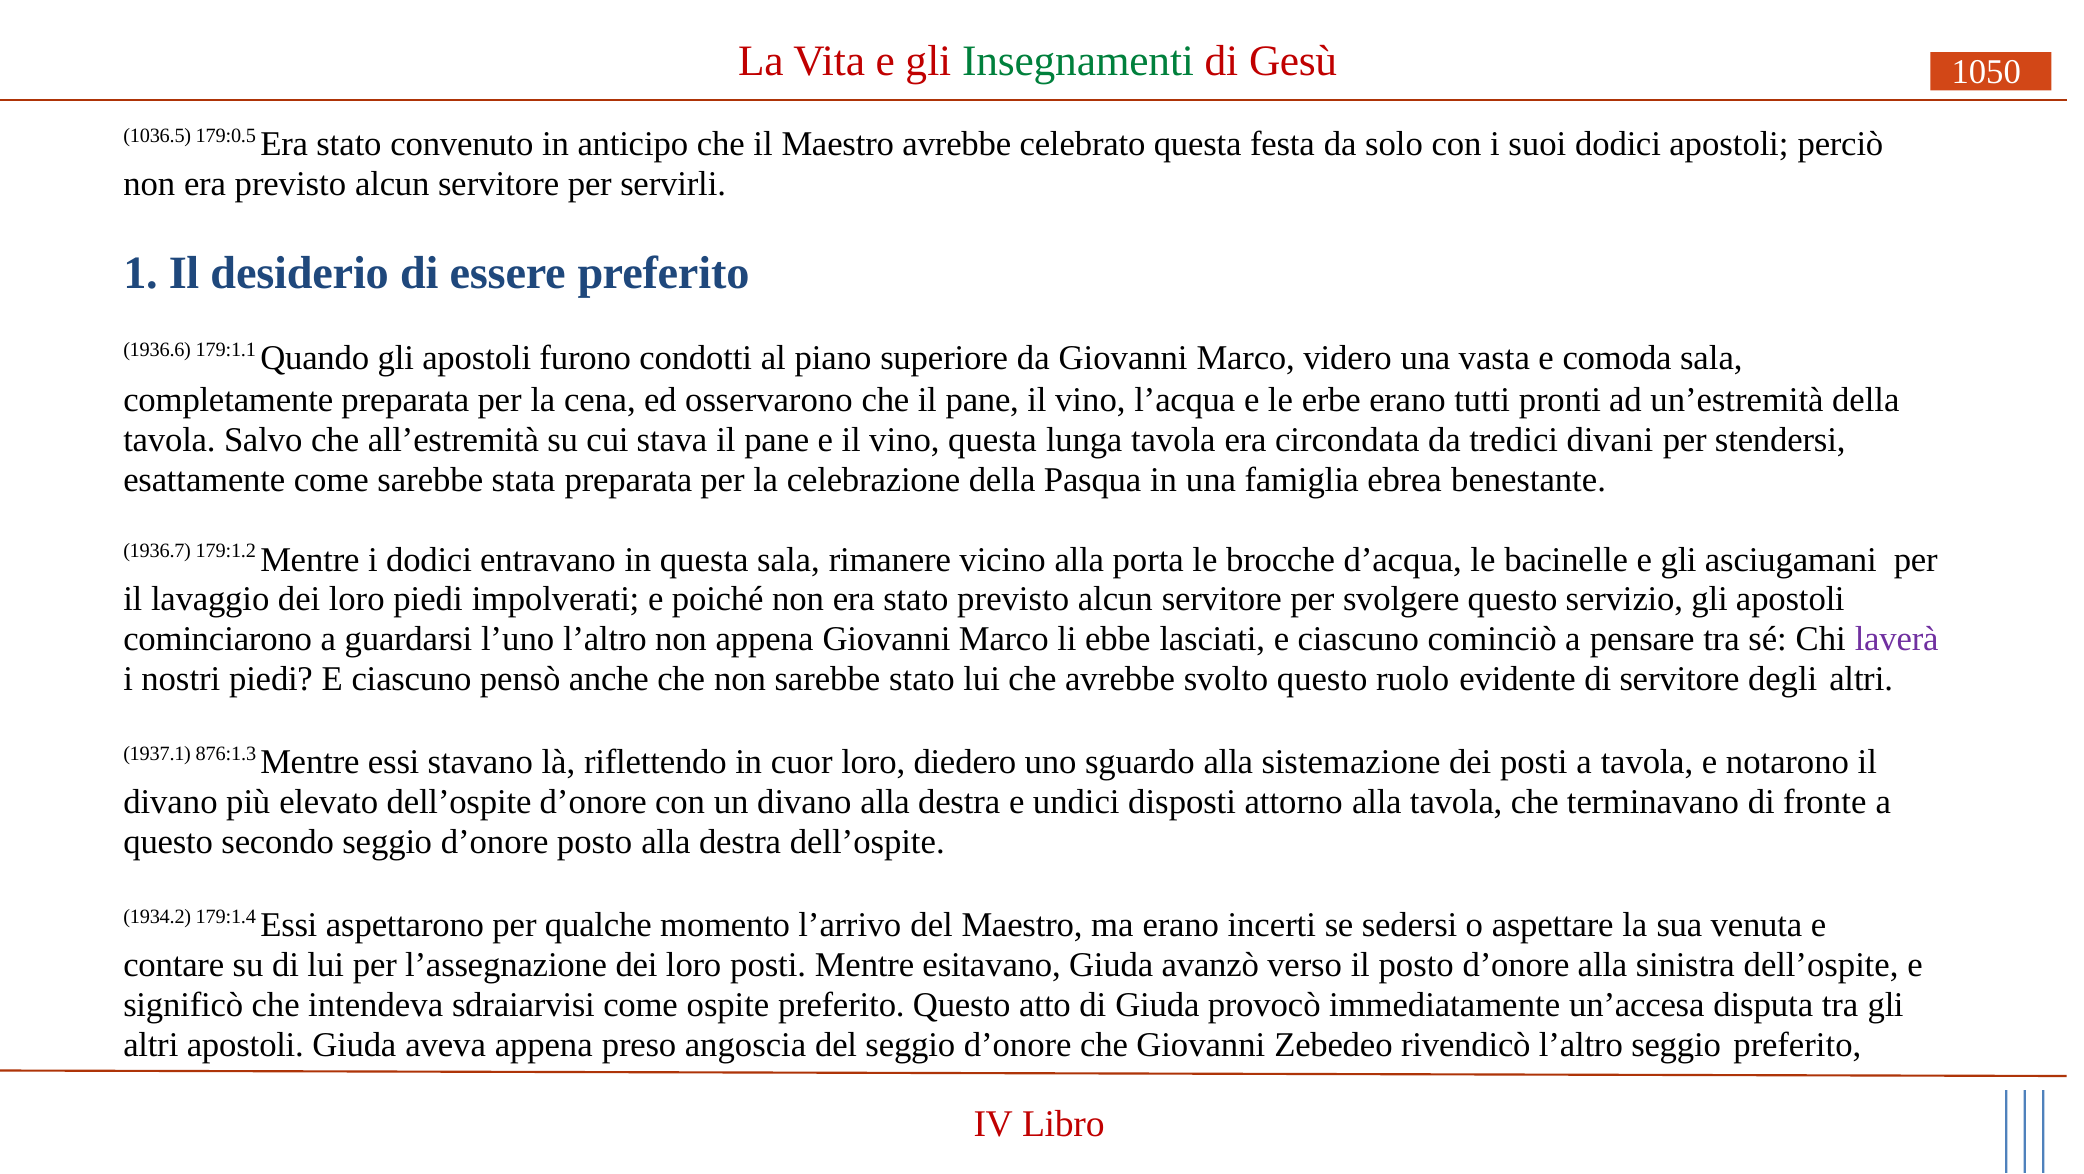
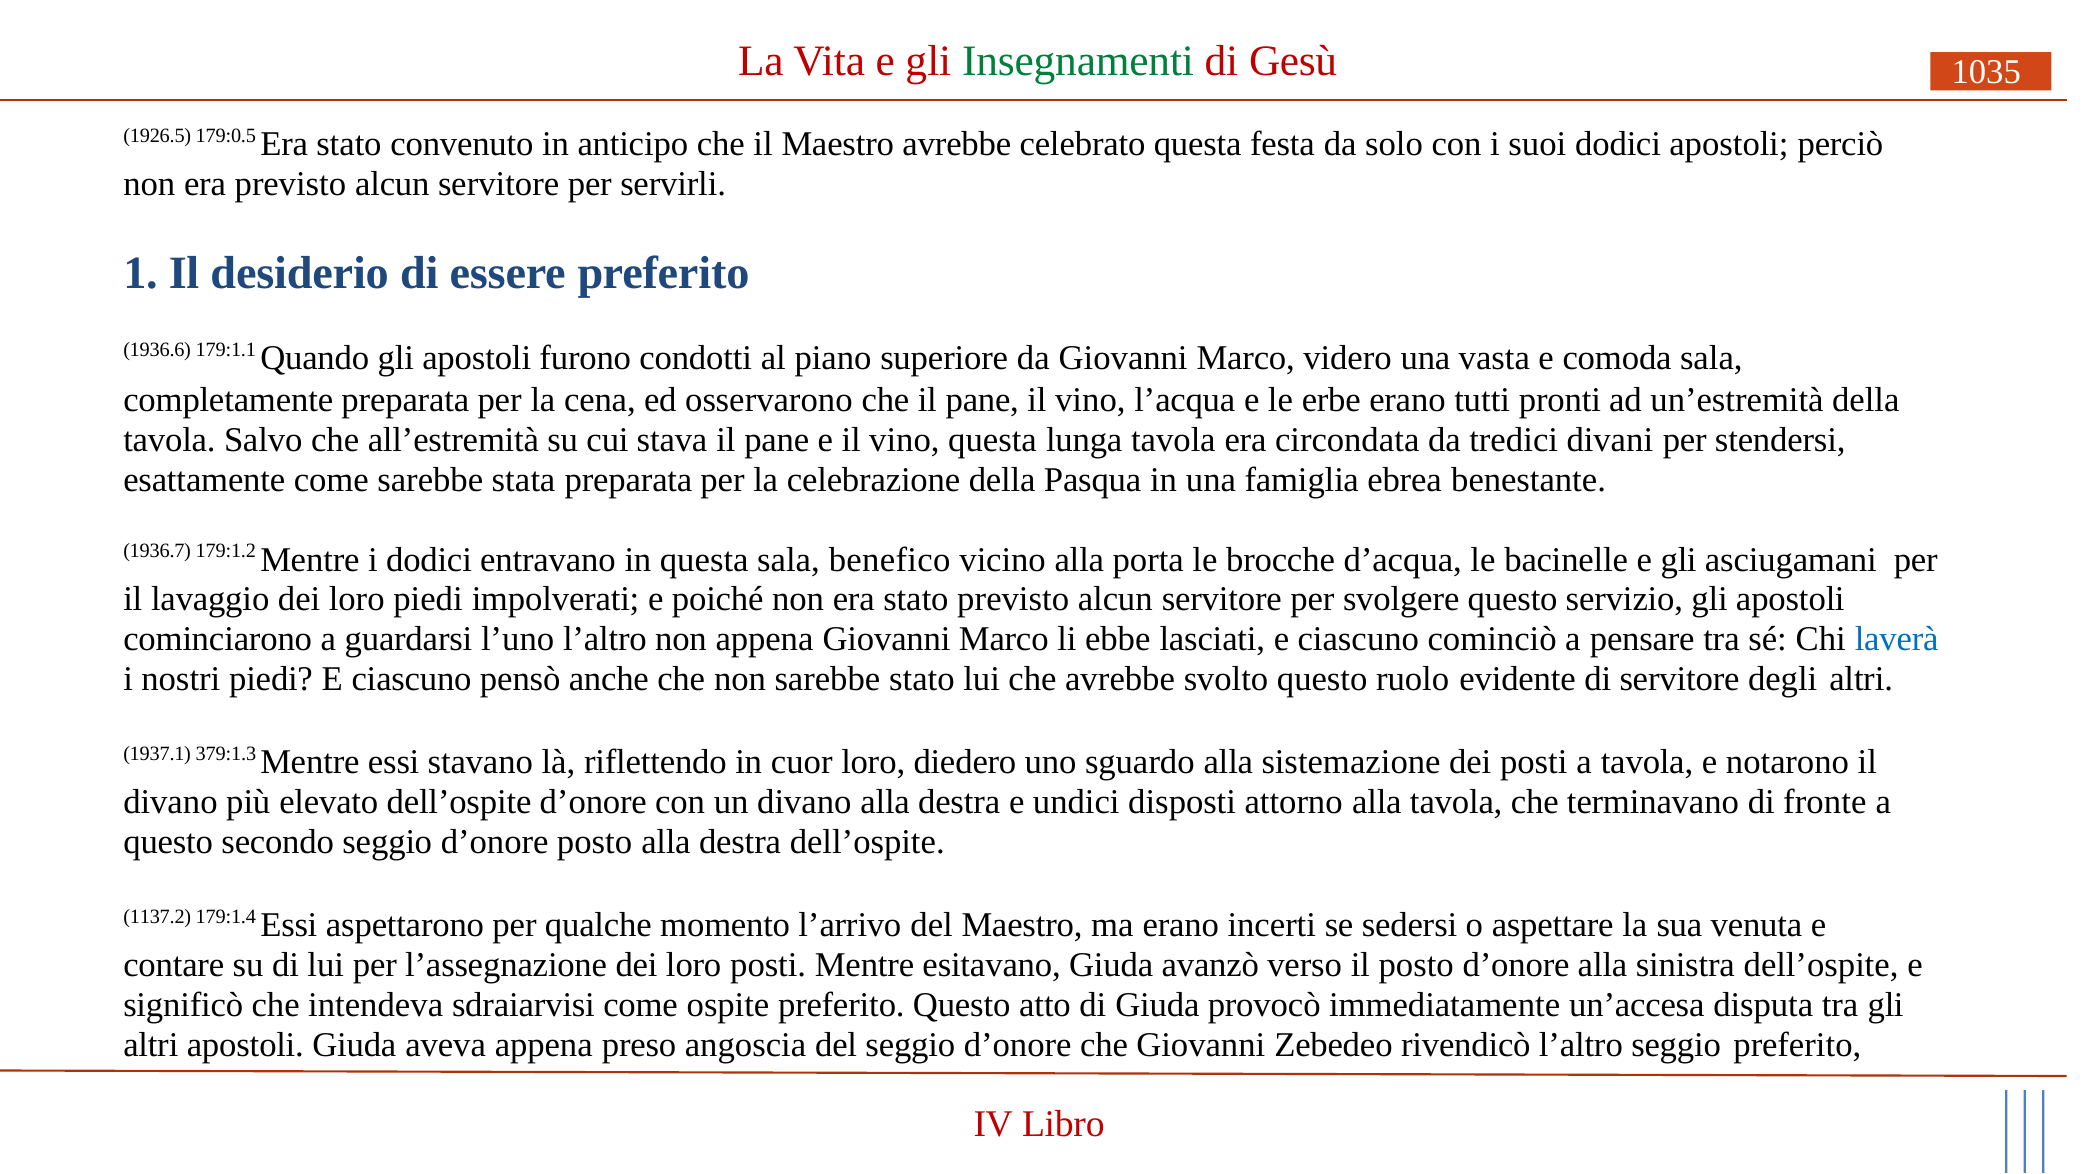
1050: 1050 -> 1035
1036.5: 1036.5 -> 1926.5
rimanere: rimanere -> benefico
laverà colour: purple -> blue
876:1.3: 876:1.3 -> 379:1.3
1934.2: 1934.2 -> 1137.2
